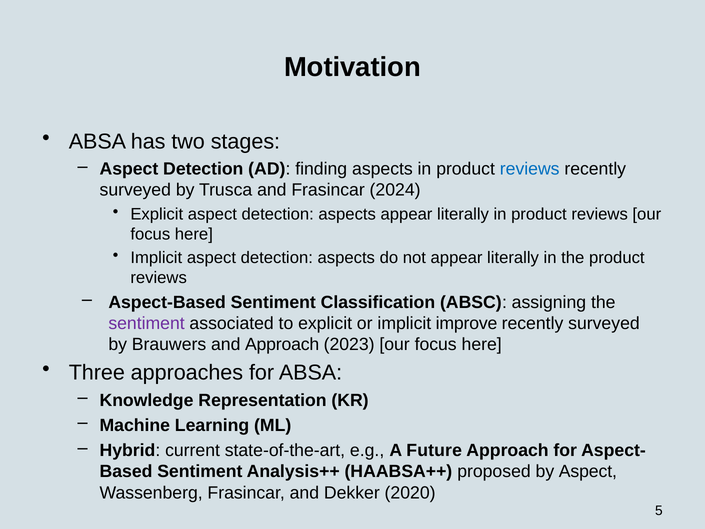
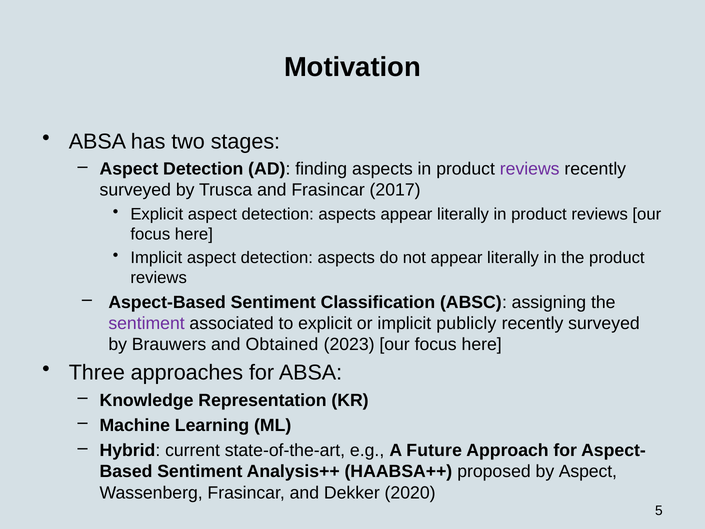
reviews at (530, 169) colour: blue -> purple
2024: 2024 -> 2017
improve: improve -> publicly
and Approach: Approach -> Obtained
